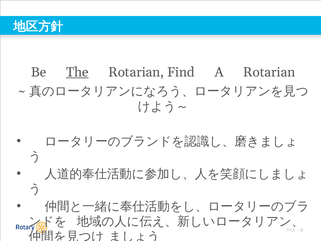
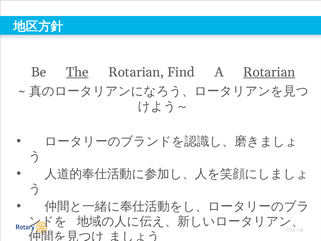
Rotarian at (269, 72) underline: none -> present
